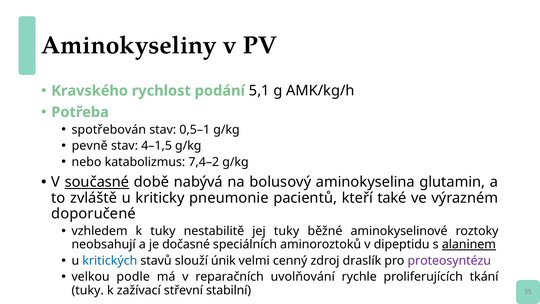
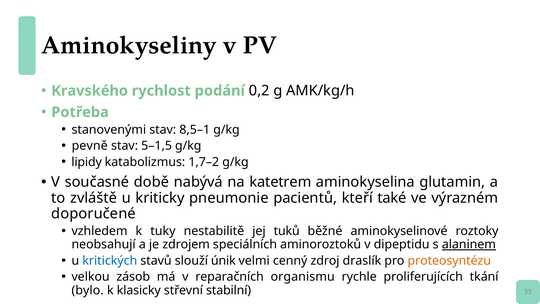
5,1: 5,1 -> 0,2
spotřebován: spotřebován -> stanovenými
0,5–1: 0,5–1 -> 8,5–1
4–1,5: 4–1,5 -> 5–1,5
nebo: nebo -> lipidy
7,4–2: 7,4–2 -> 1,7–2
současné underline: present -> none
bolusový: bolusový -> katetrem
jej tuky: tuky -> tuků
dočasné: dočasné -> zdrojem
proteosyntézu colour: purple -> orange
podle: podle -> zásob
uvolňování: uvolňování -> organismu
tuky at (88, 290): tuky -> bylo
zažívací: zažívací -> klasicky
